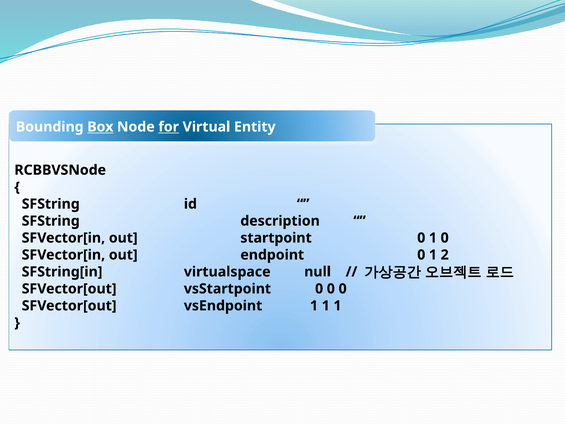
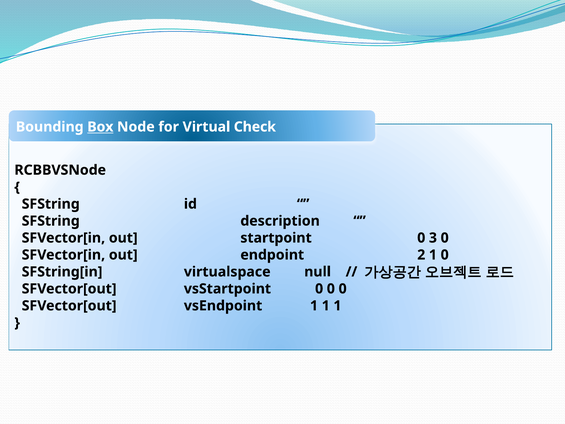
for underline: present -> none
Entity: Entity -> Check
1 at (433, 238): 1 -> 3
0 at (421, 255): 0 -> 2
1 2: 2 -> 0
